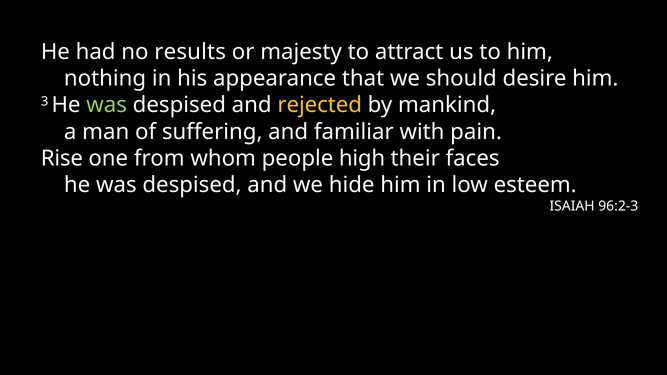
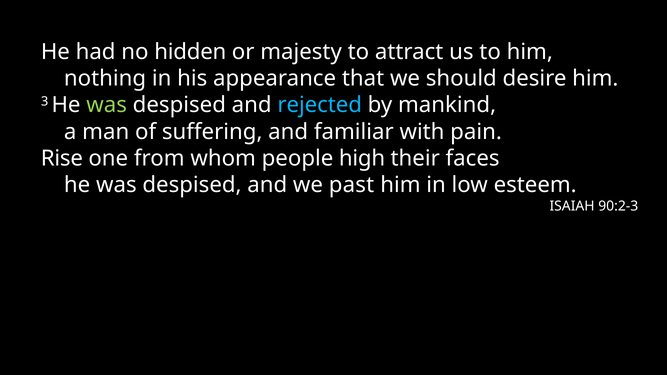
results: results -> hidden
rejected colour: yellow -> light blue
hide: hide -> past
96:2-3: 96:2-3 -> 90:2-3
